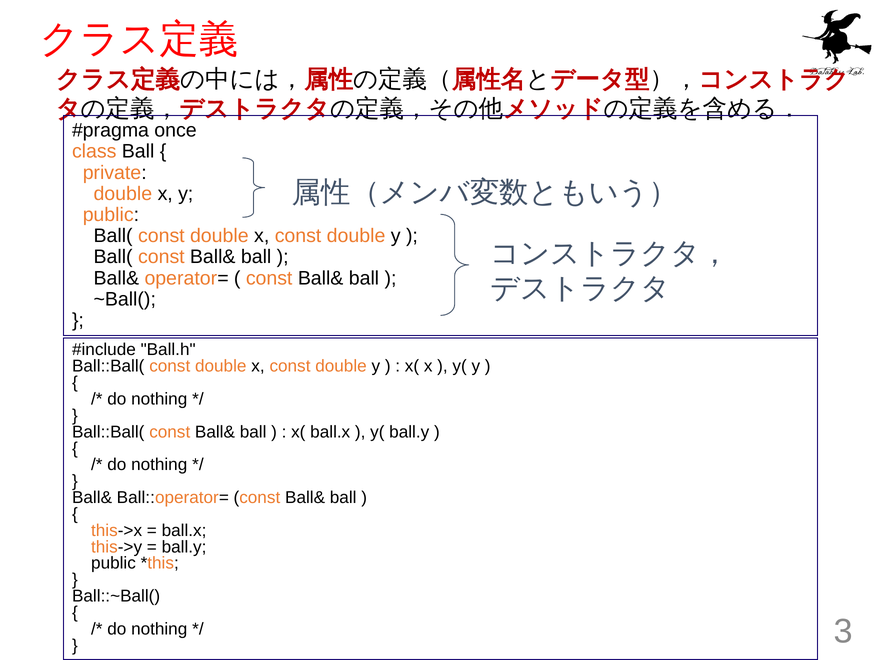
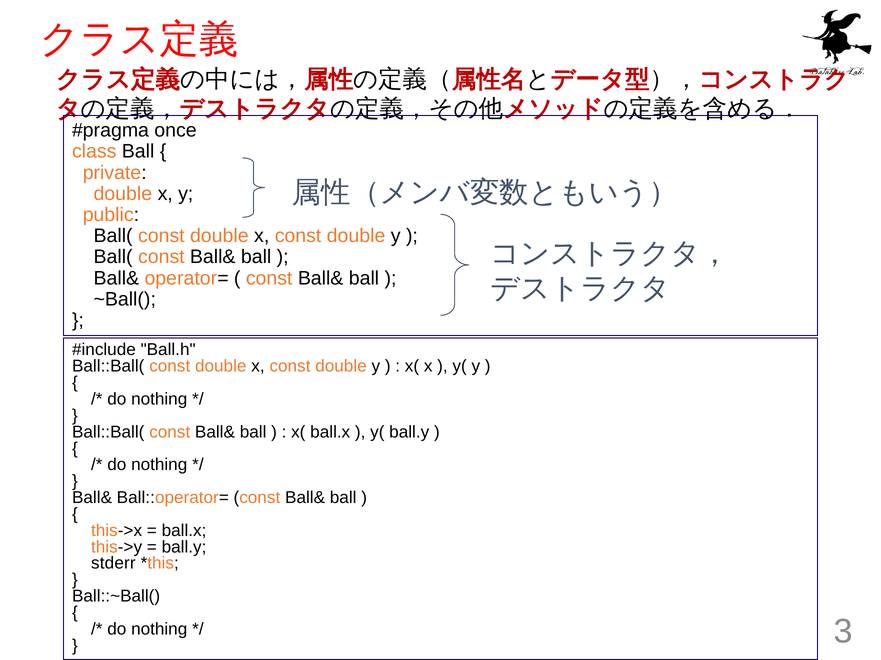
public at (113, 564): public -> stderr
